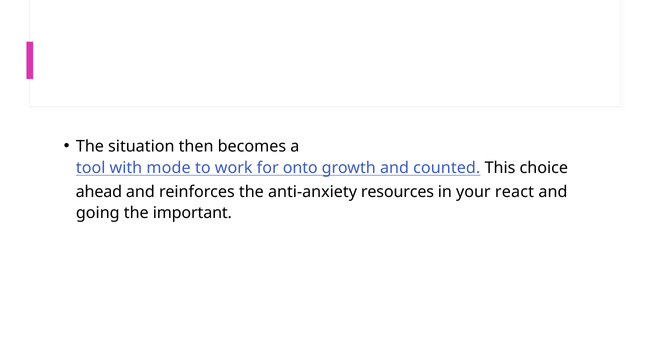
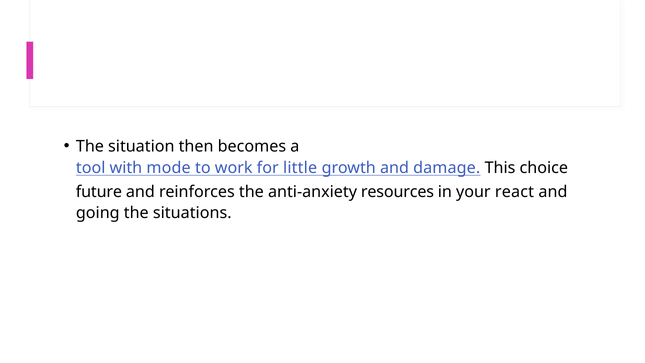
onto: onto -> little
counted: counted -> damage
ahead: ahead -> future
important: important -> situations
